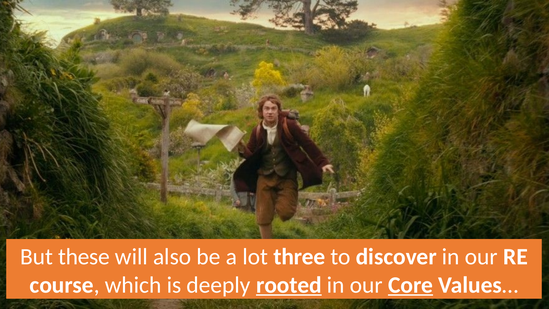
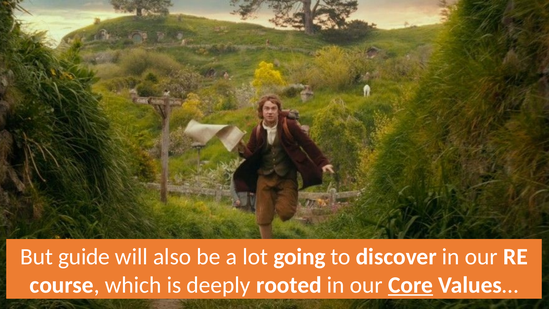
these: these -> guide
three: three -> going
rooted underline: present -> none
